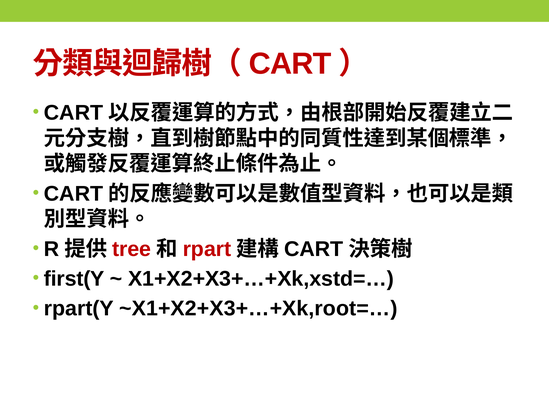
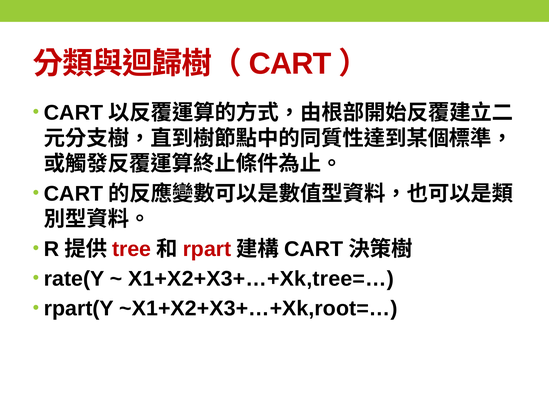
first(Y: first(Y -> rate(Y
X1+X2+X3+…+Xk,xstd=…: X1+X2+X3+…+Xk,xstd=… -> X1+X2+X3+…+Xk,tree=…
